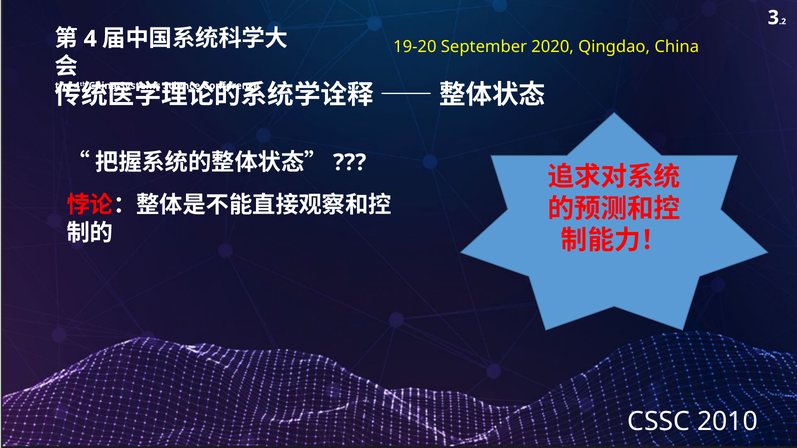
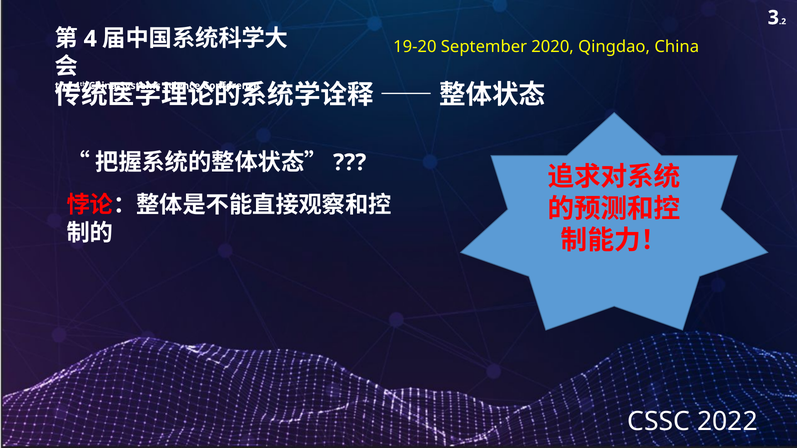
2010: 2010 -> 2022
